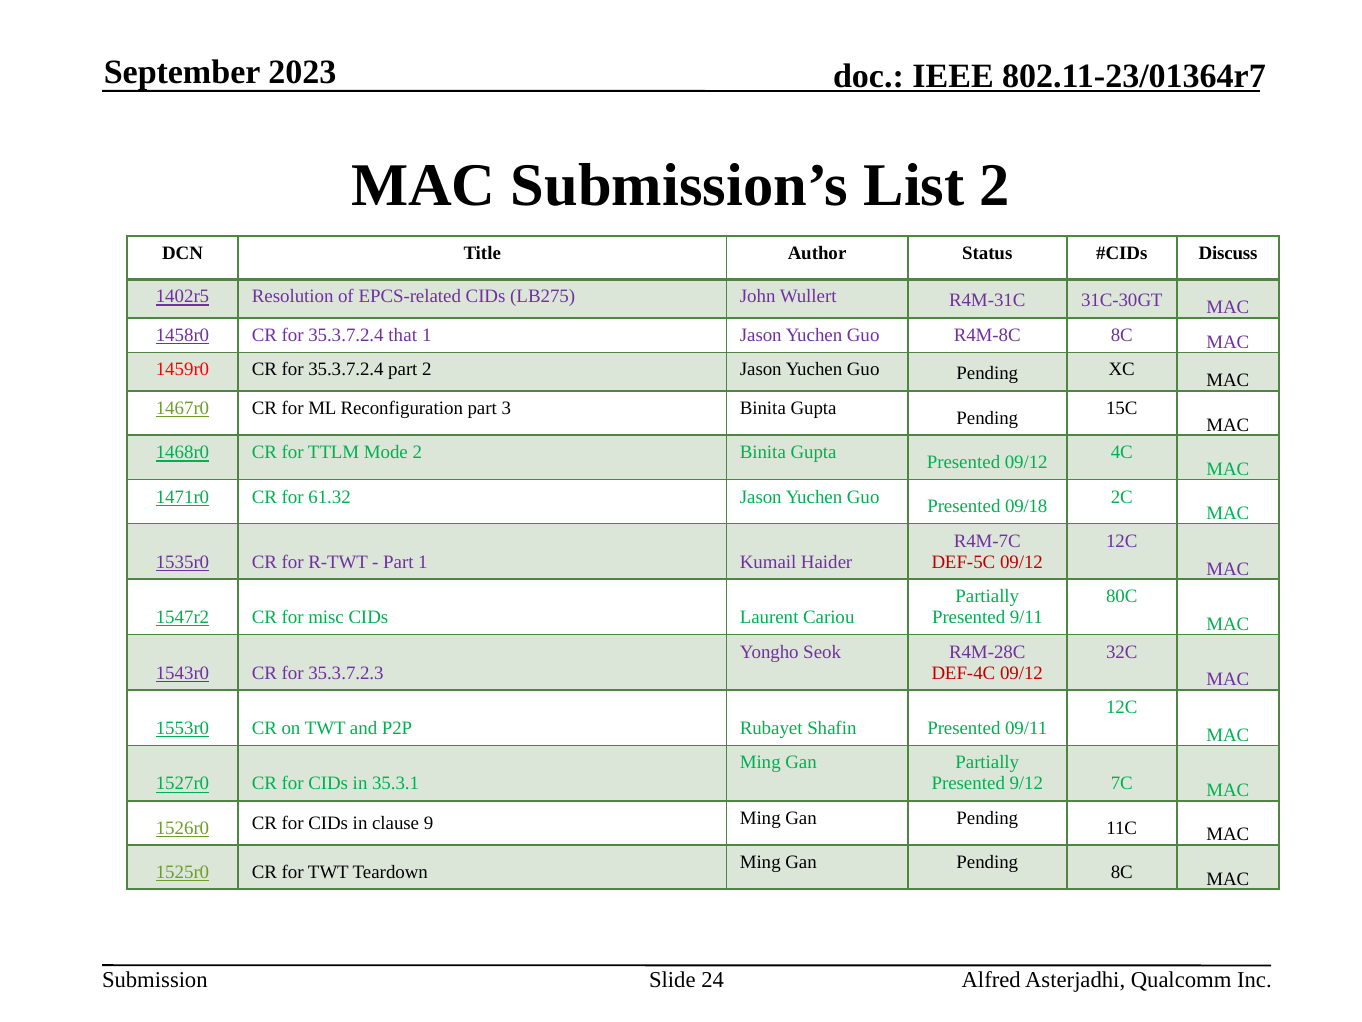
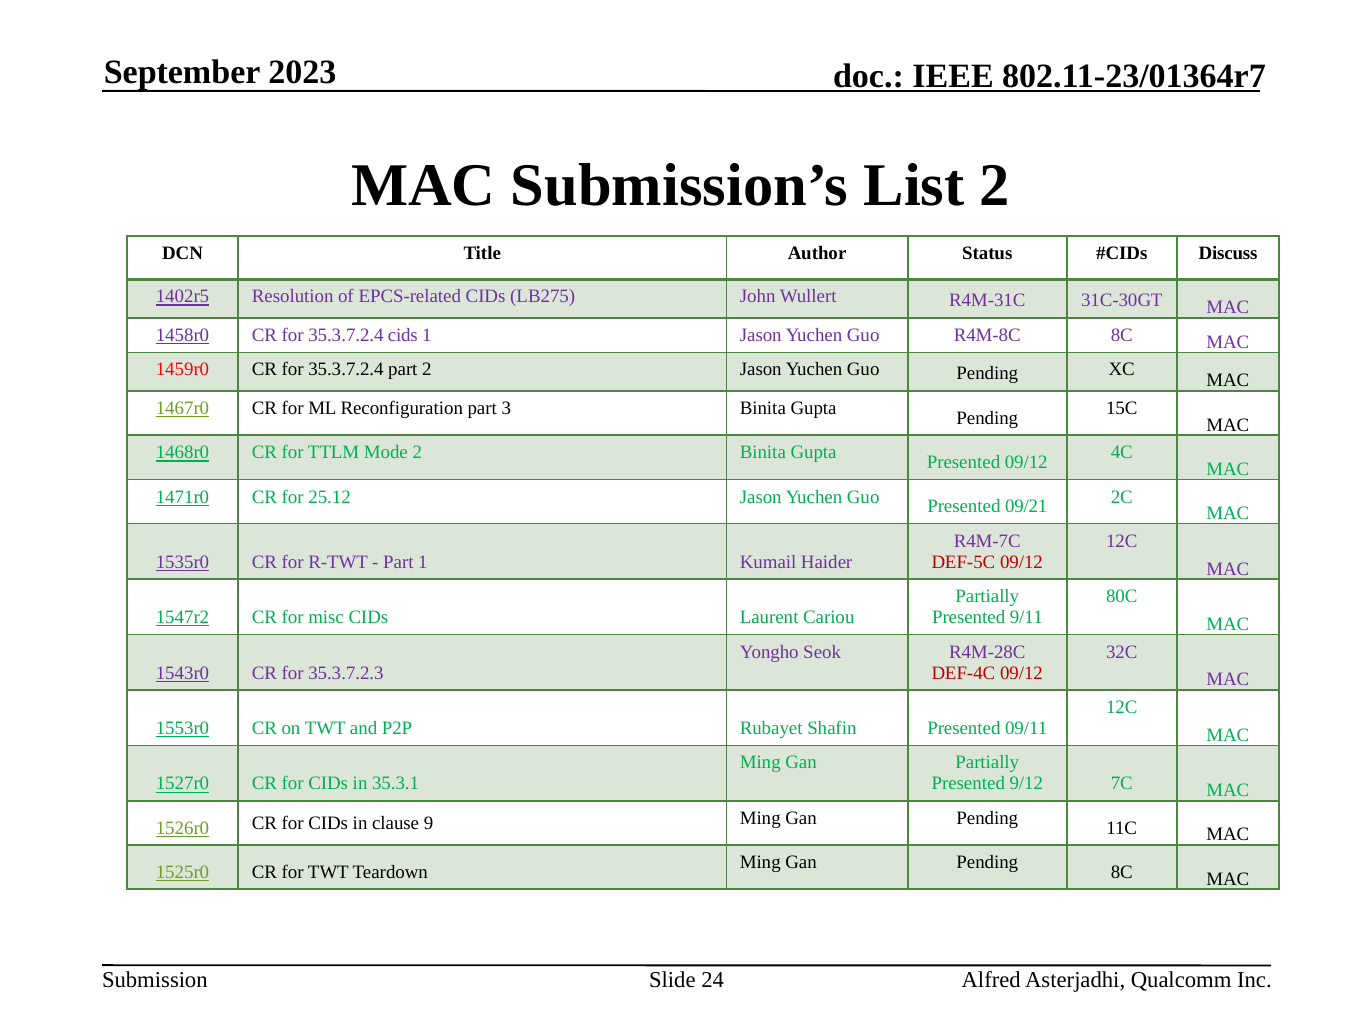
35.3.7.2.4 that: that -> cids
61.32: 61.32 -> 25.12
09/18: 09/18 -> 09/21
